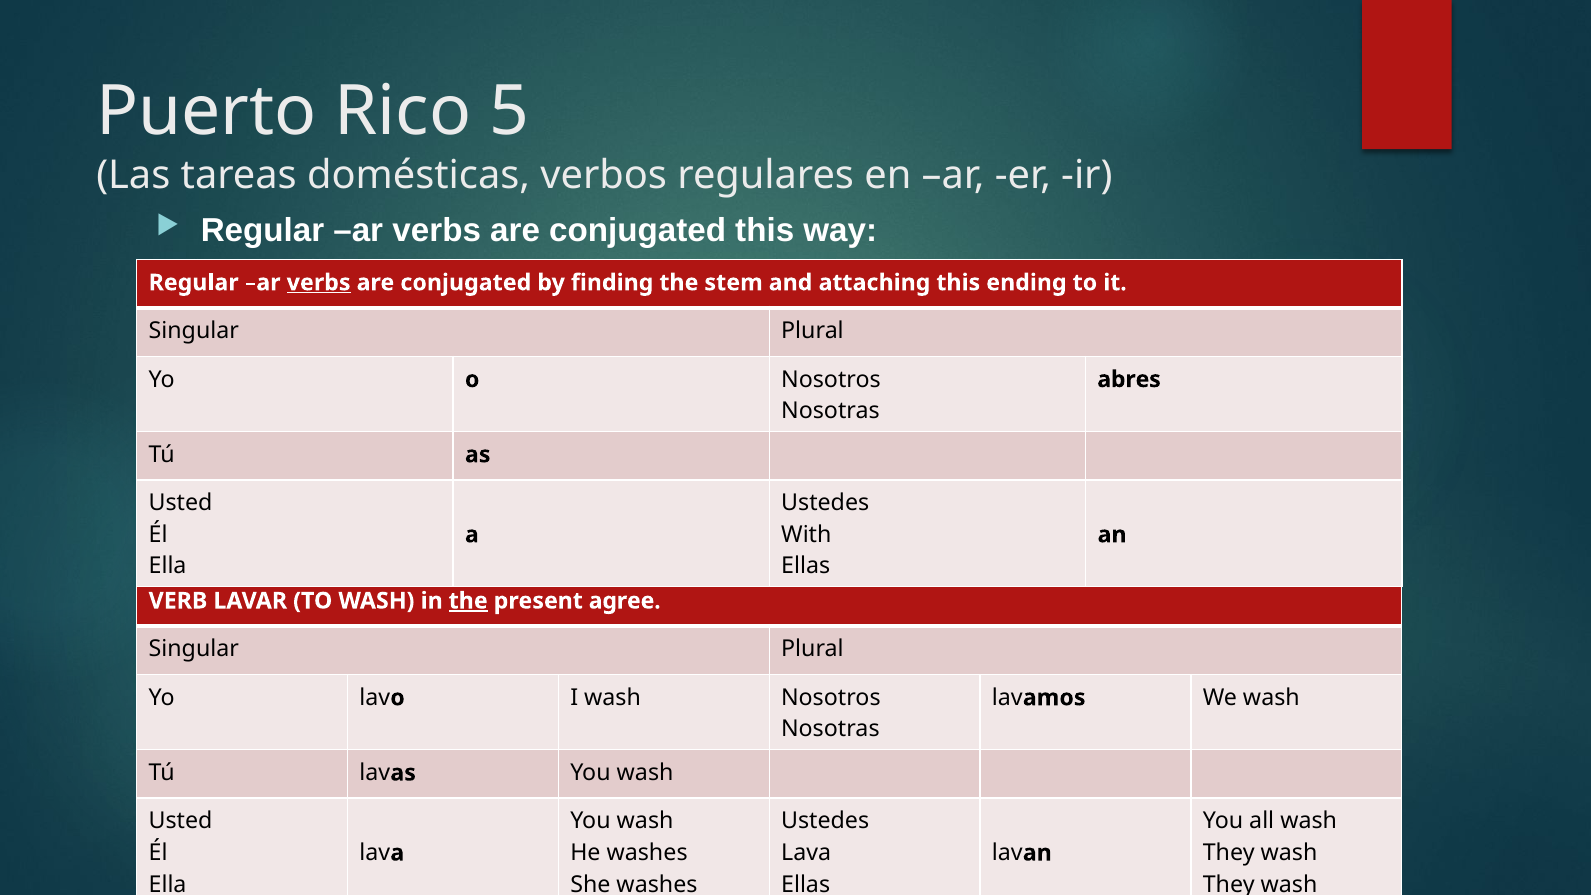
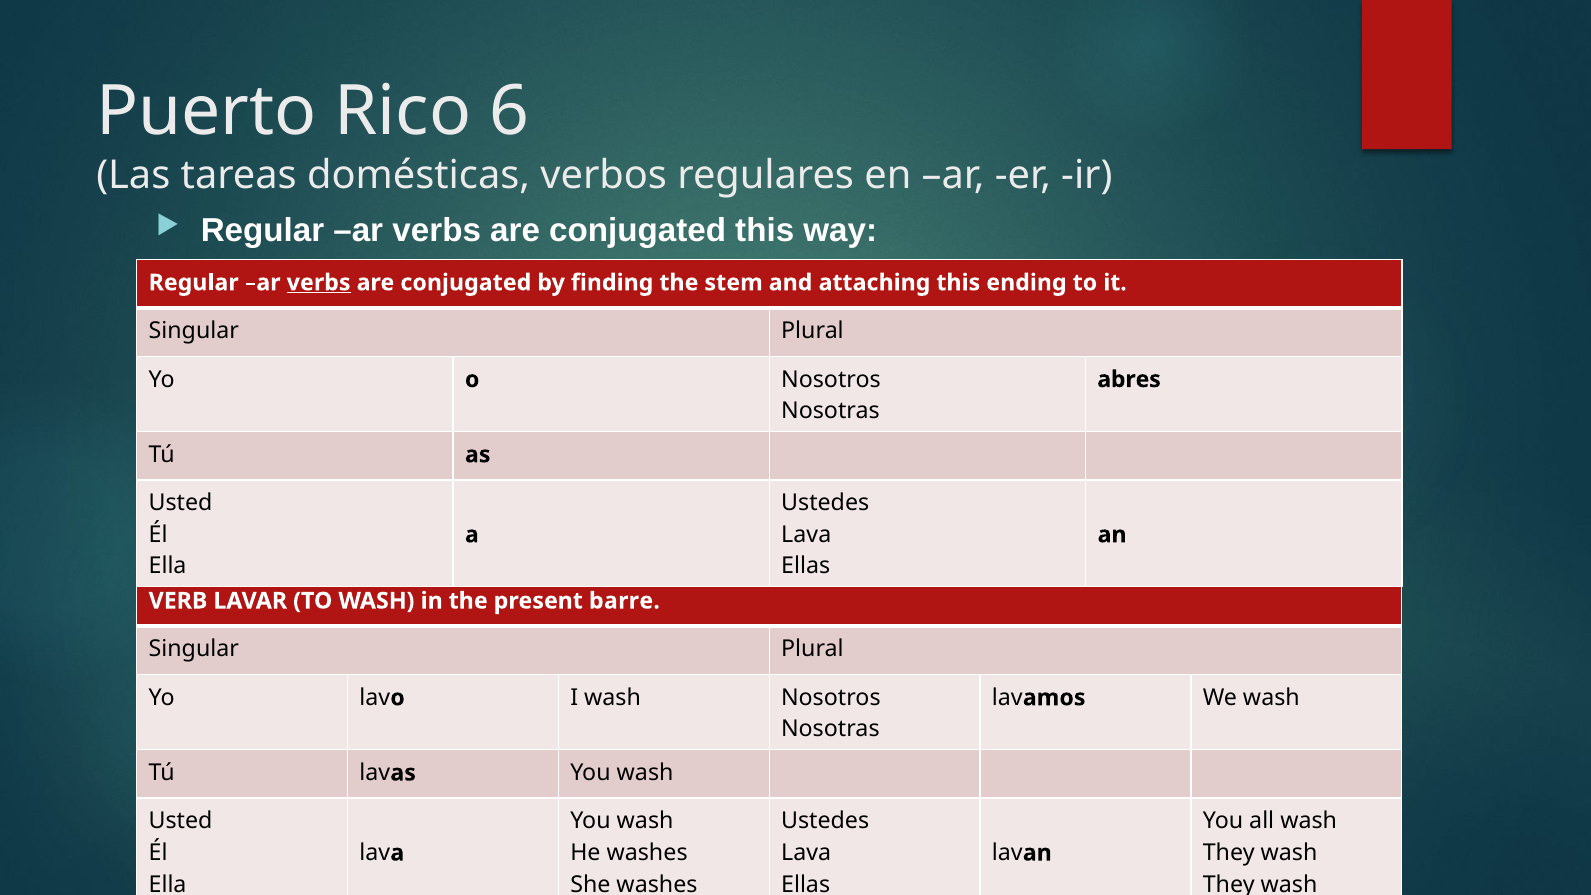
5: 5 -> 6
With at (806, 535): With -> Lava
the at (468, 601) underline: present -> none
agree: agree -> barre
